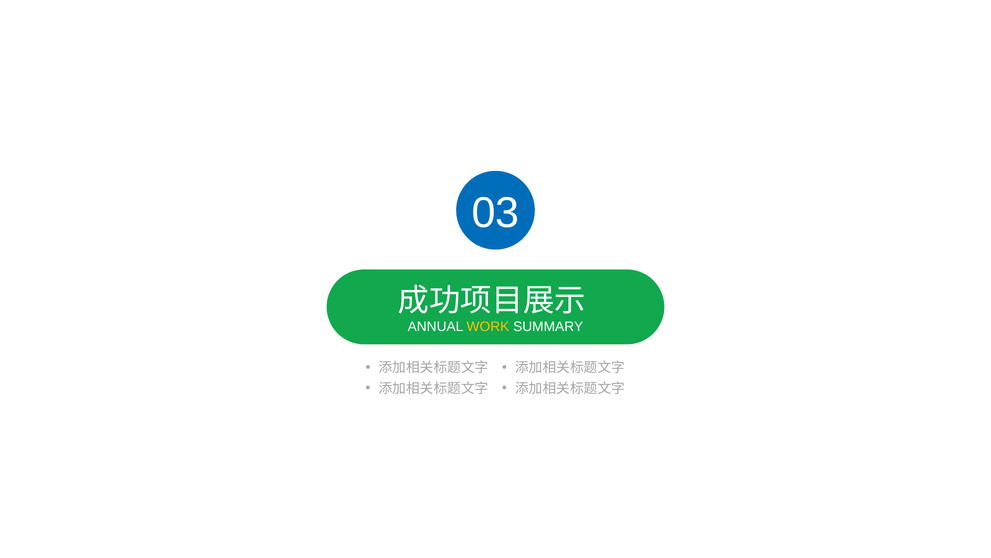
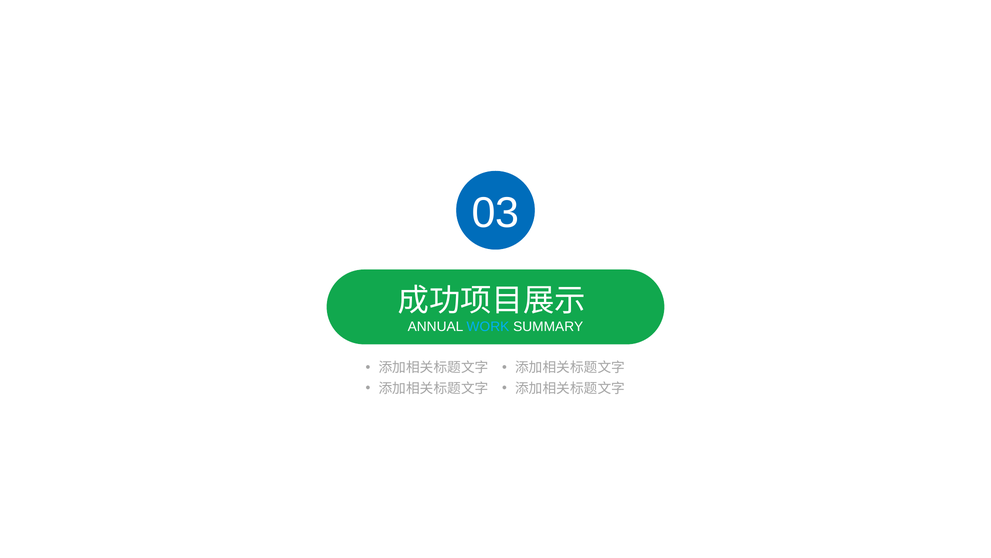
WORK colour: yellow -> light blue
